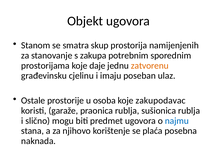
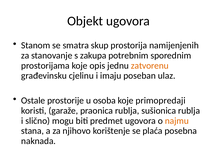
daje: daje -> opis
zakupodavac: zakupodavac -> primopredaji
najmu colour: blue -> orange
